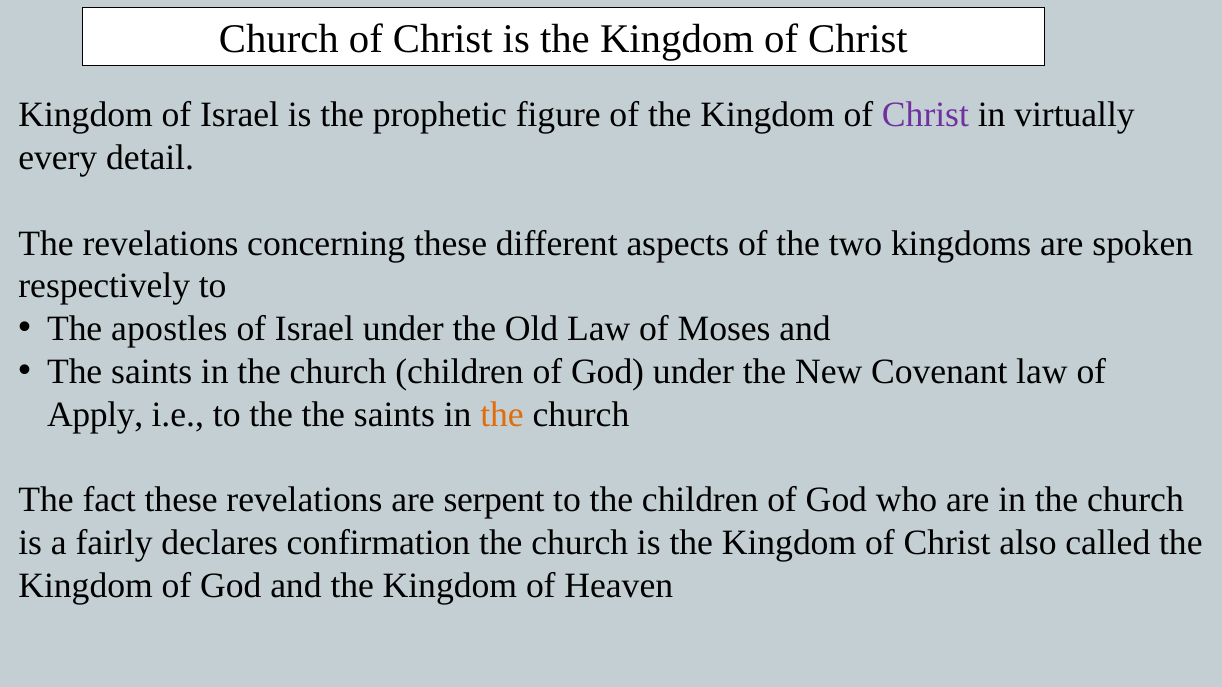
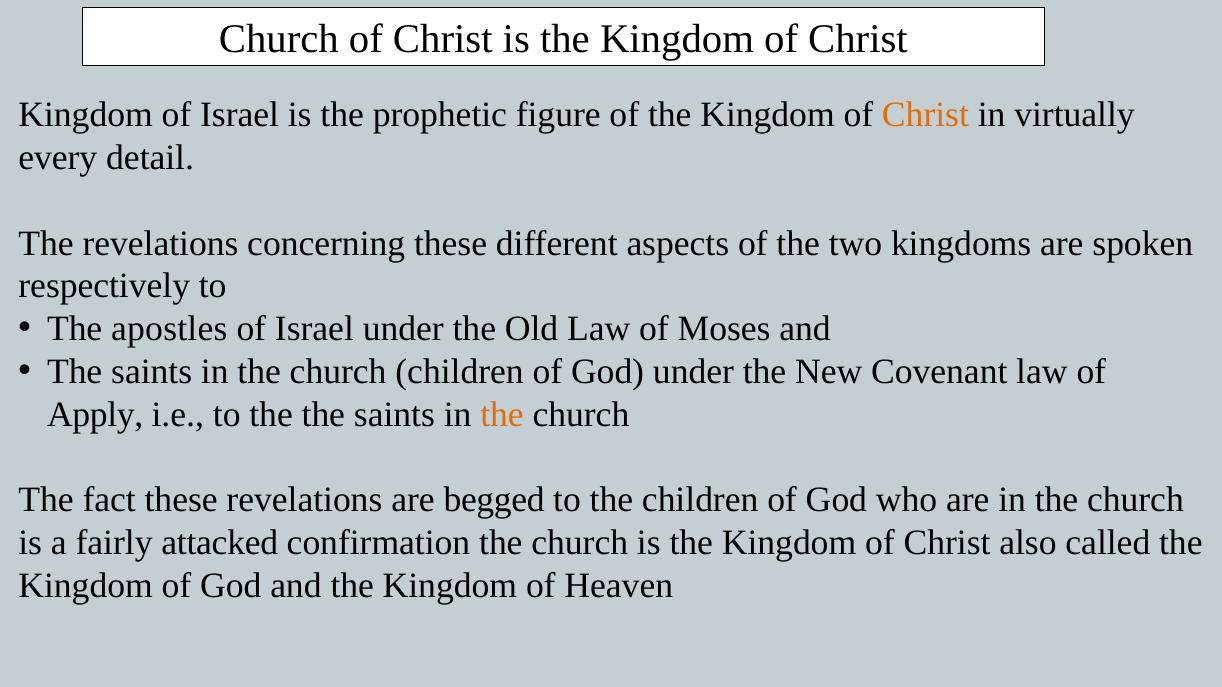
Christ at (925, 115) colour: purple -> orange
serpent: serpent -> begged
declares: declares -> attacked
